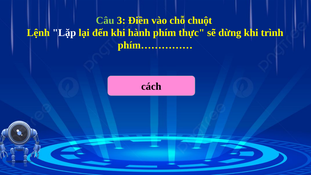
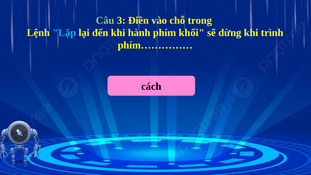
chuột: chuột -> trong
Lặp colour: white -> light blue
thực: thực -> khối
